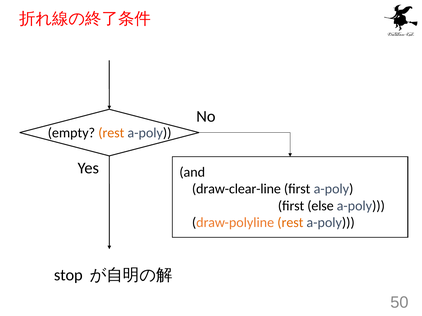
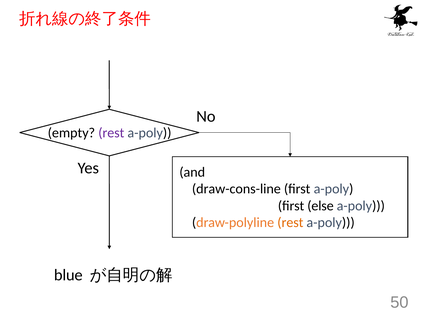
rest at (111, 133) colour: orange -> purple
draw-clear-line: draw-clear-line -> draw-cons-line
stop: stop -> blue
